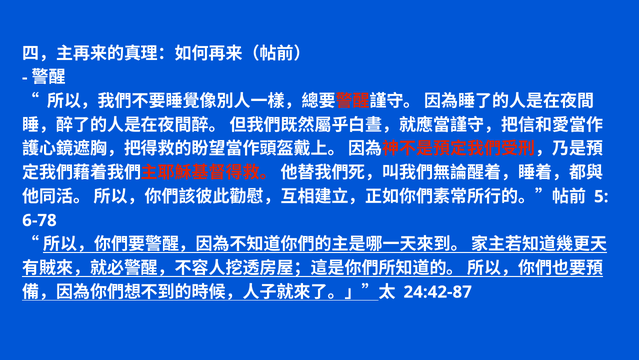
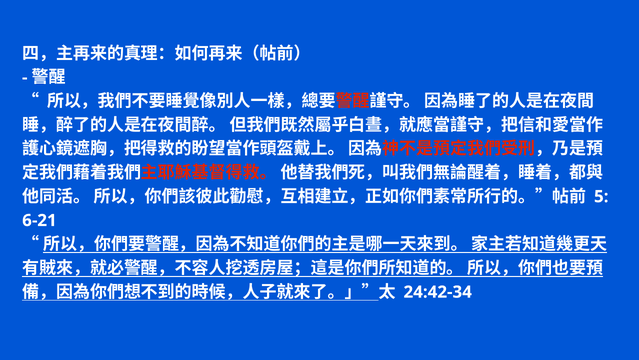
6-78: 6-78 -> 6-21
24:42-87: 24:42-87 -> 24:42-34
